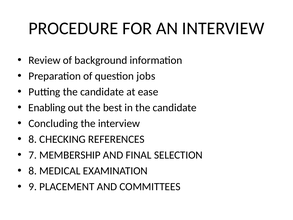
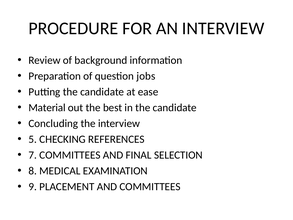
Enabling: Enabling -> Material
8 at (33, 139): 8 -> 5
7 MEMBERSHIP: MEMBERSHIP -> COMMITTEES
